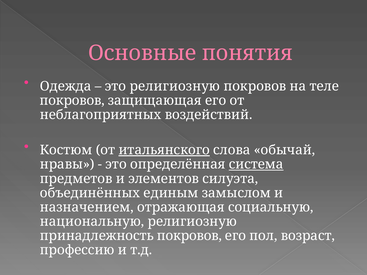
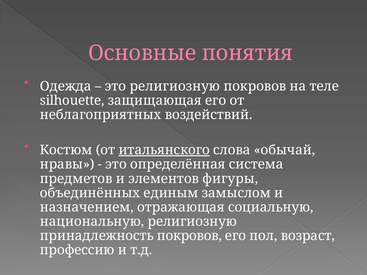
покровов at (72, 101): покровов -> silhouette
система underline: present -> none
силуэта: силуэта -> фигуры
